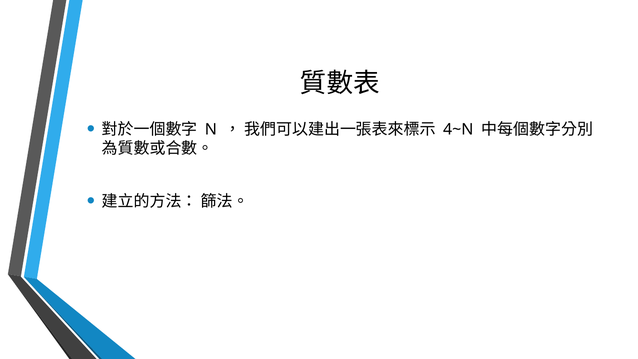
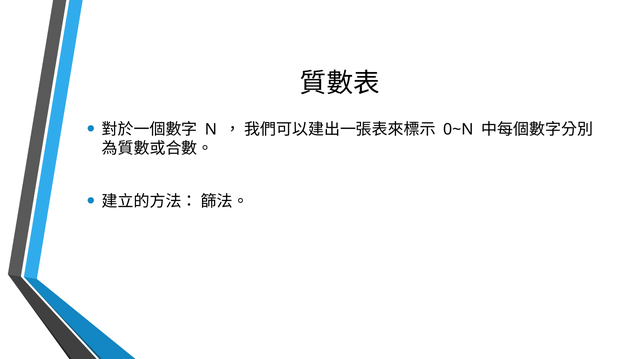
4~N: 4~N -> 0~N
